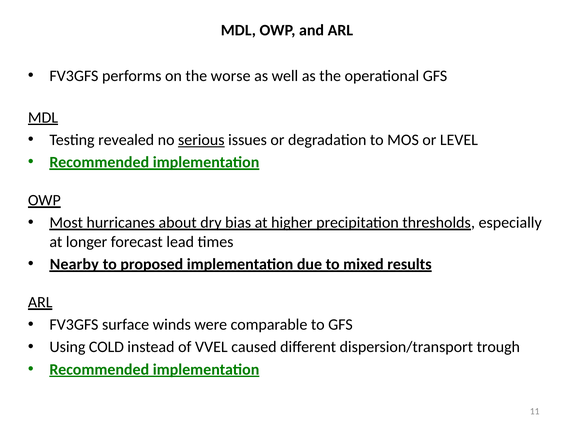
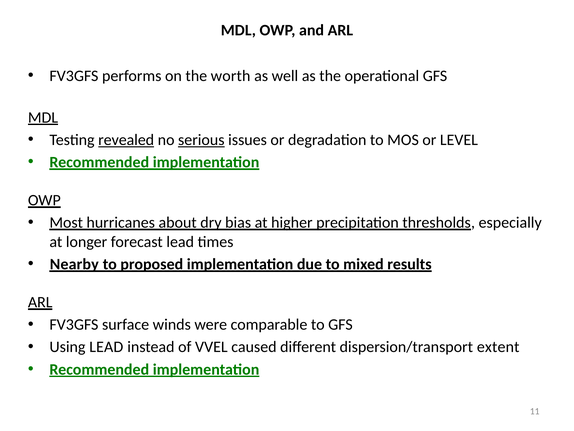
worse: worse -> worth
revealed underline: none -> present
Using COLD: COLD -> LEAD
trough: trough -> extent
